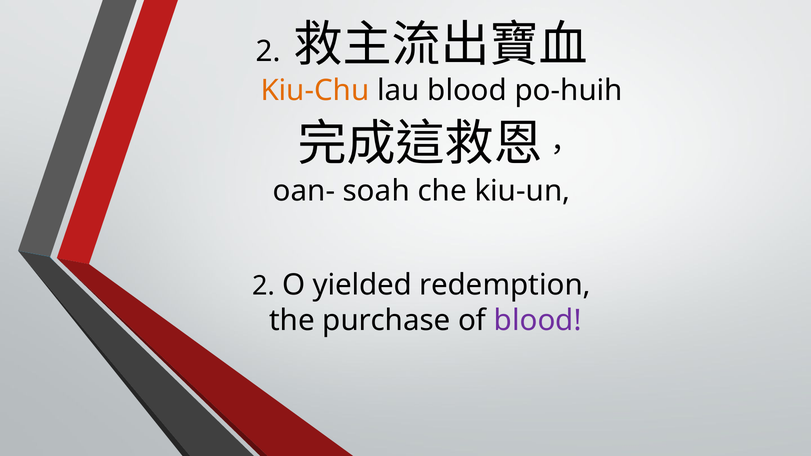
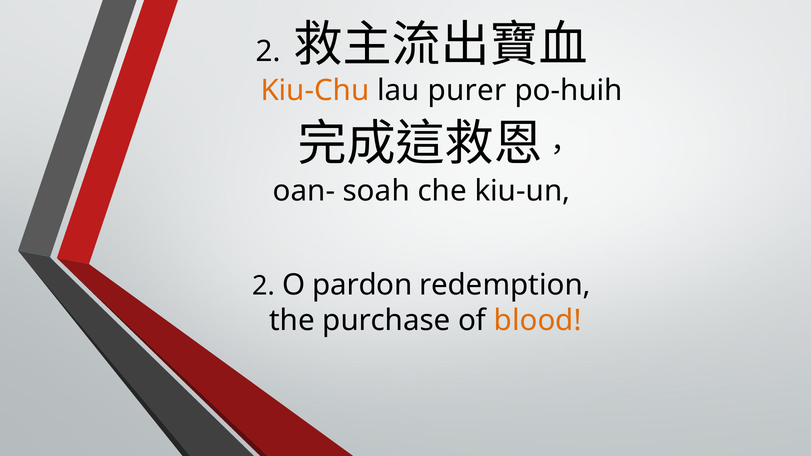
lau blood: blood -> purer
yielded: yielded -> pardon
blood at (538, 321) colour: purple -> orange
